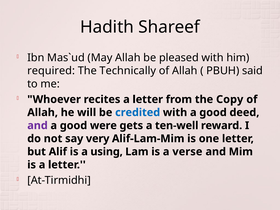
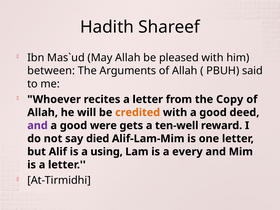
required: required -> between
Technically: Technically -> Arguments
credited colour: blue -> orange
very: very -> died
verse: verse -> every
